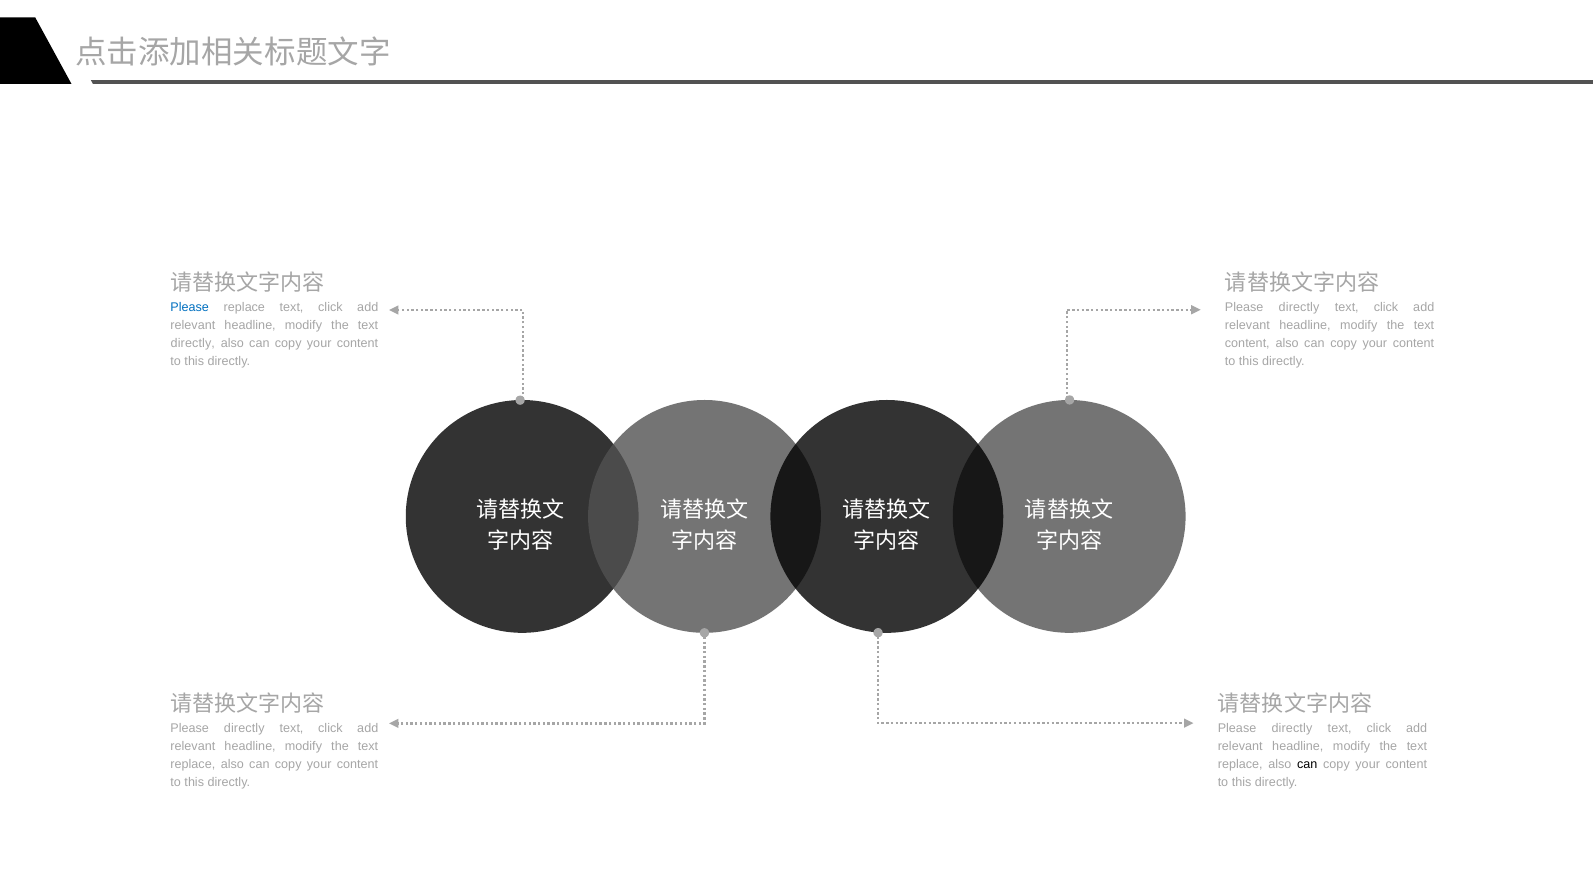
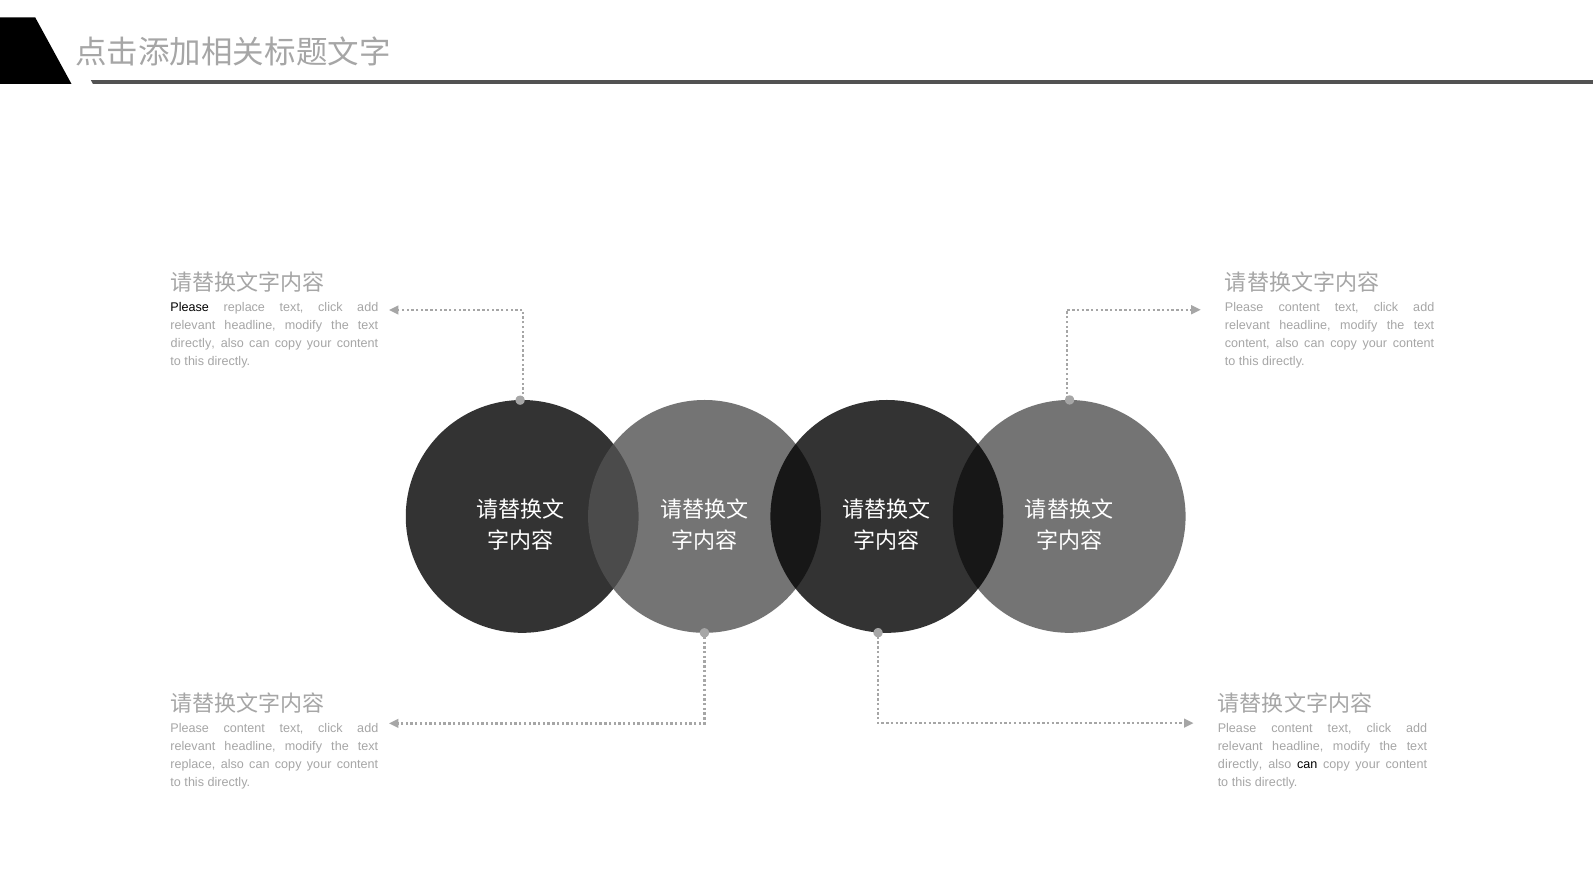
Please at (190, 307) colour: blue -> black
directly at (1299, 307): directly -> content
directly at (244, 728): directly -> content
directly at (1292, 728): directly -> content
replace at (1240, 764): replace -> directly
